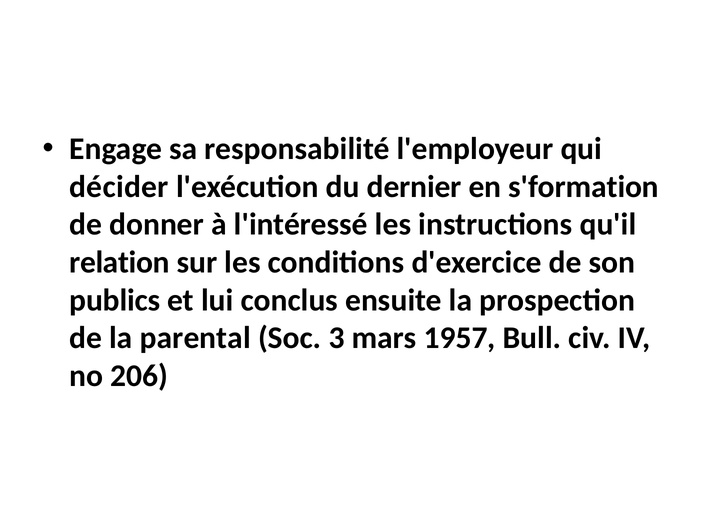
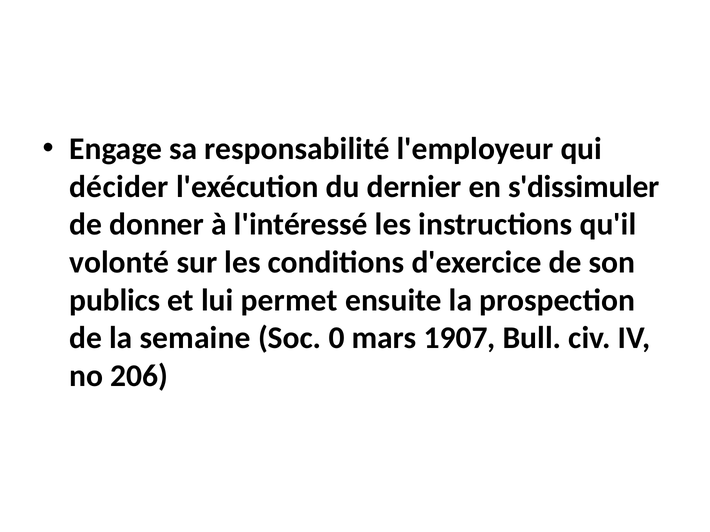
s'formation: s'formation -> s'dissimuler
relation: relation -> volonté
conclus: conclus -> permet
parental: parental -> semaine
3: 3 -> 0
1957: 1957 -> 1907
